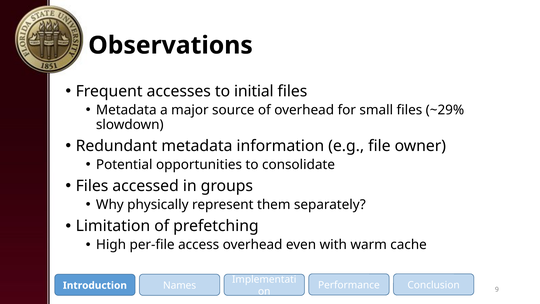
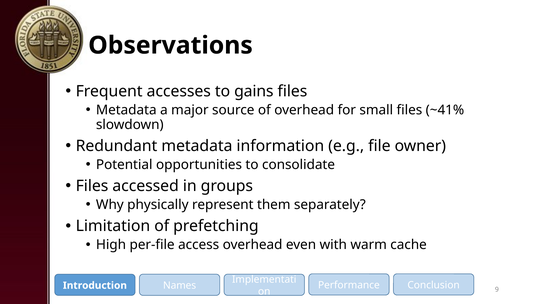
initial: initial -> gains
~29%: ~29% -> ~41%
